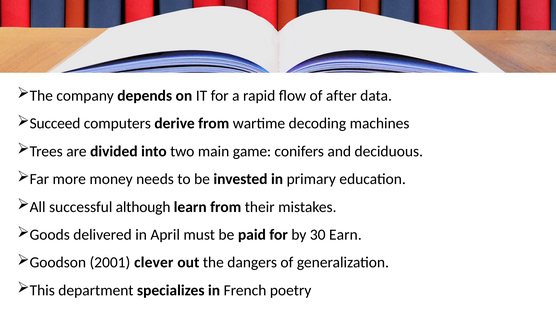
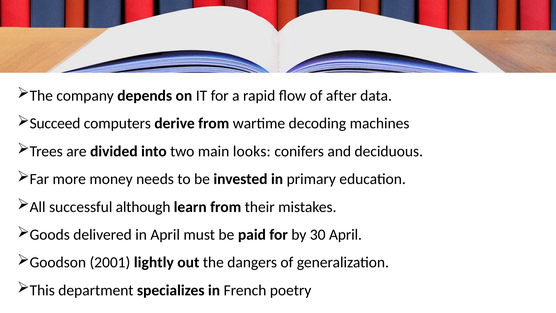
game: game -> looks
30 Earn: Earn -> April
clever: clever -> lightly
